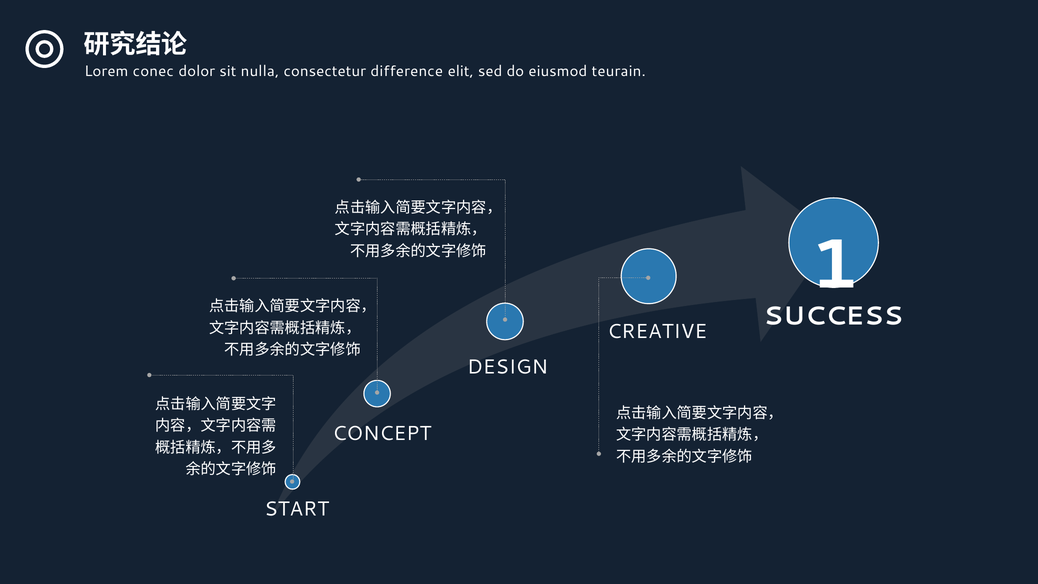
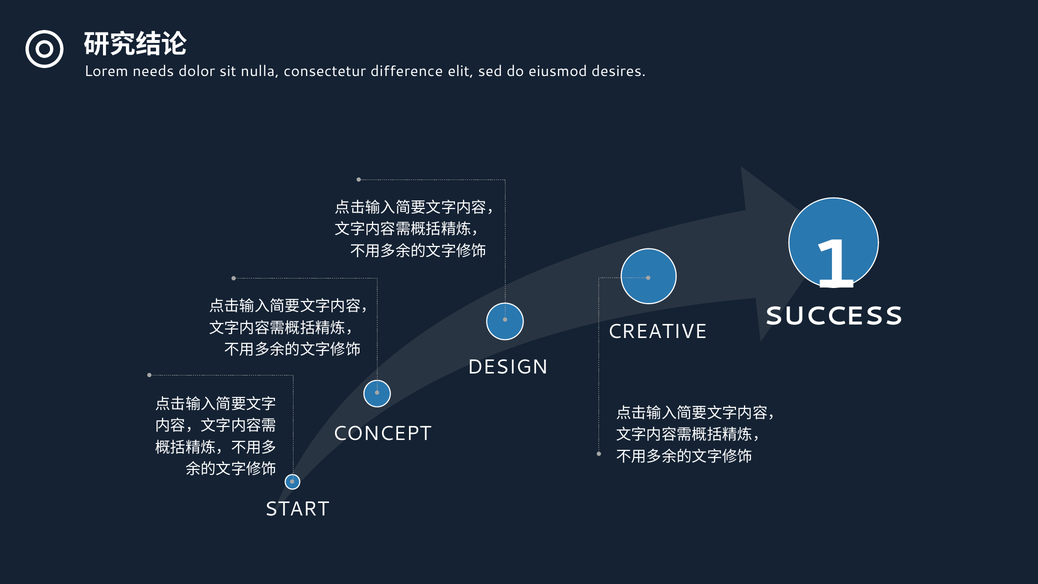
conec: conec -> needs
teurain: teurain -> desires
